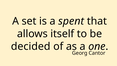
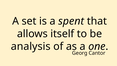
decided: decided -> analysis
